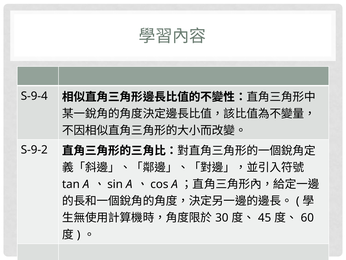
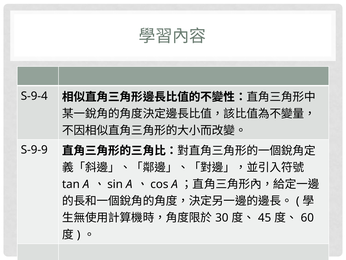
S-9-2: S-9-2 -> S-9-9
